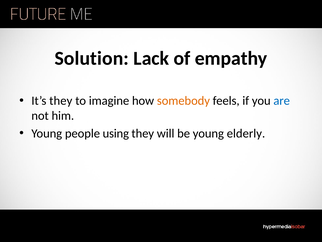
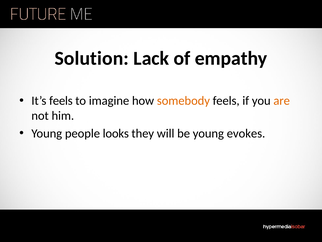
It’s they: they -> feels
are colour: blue -> orange
using: using -> looks
elderly: elderly -> evokes
